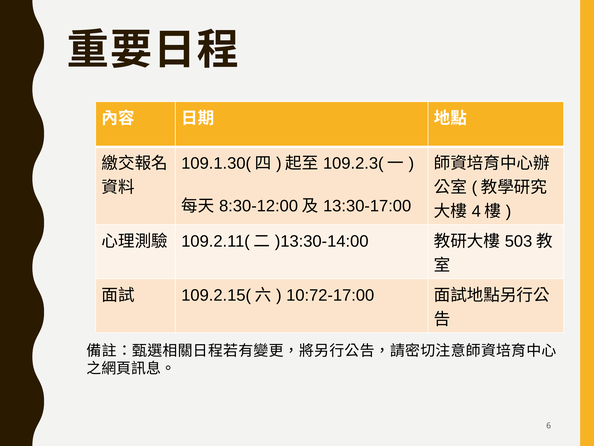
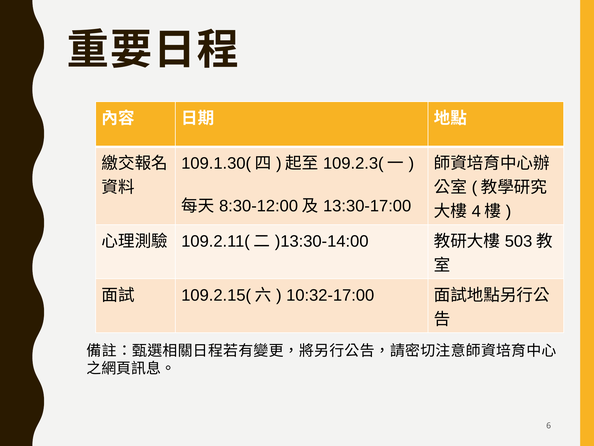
10:72-17:00: 10:72-17:00 -> 10:32-17:00
